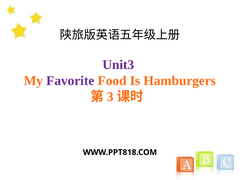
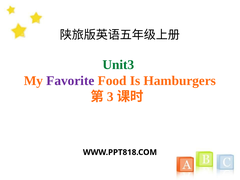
Unit3 colour: purple -> green
